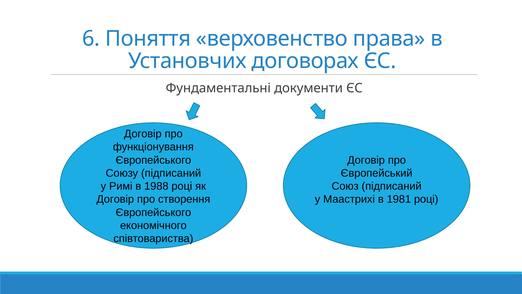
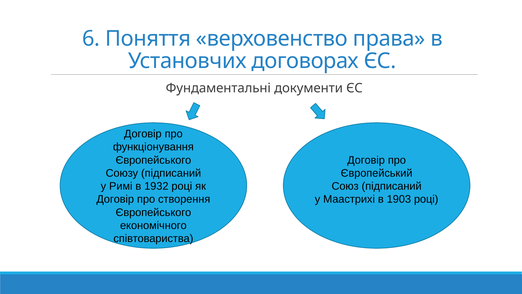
1988: 1988 -> 1932
1981: 1981 -> 1903
